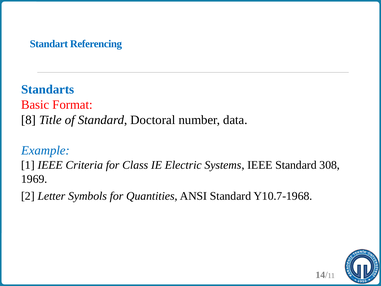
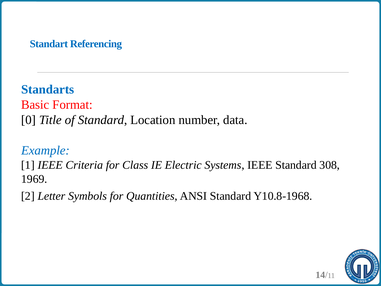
8: 8 -> 0
Doctoral: Doctoral -> Location
Y10.7-1968: Y10.7-1968 -> Y10.8-1968
